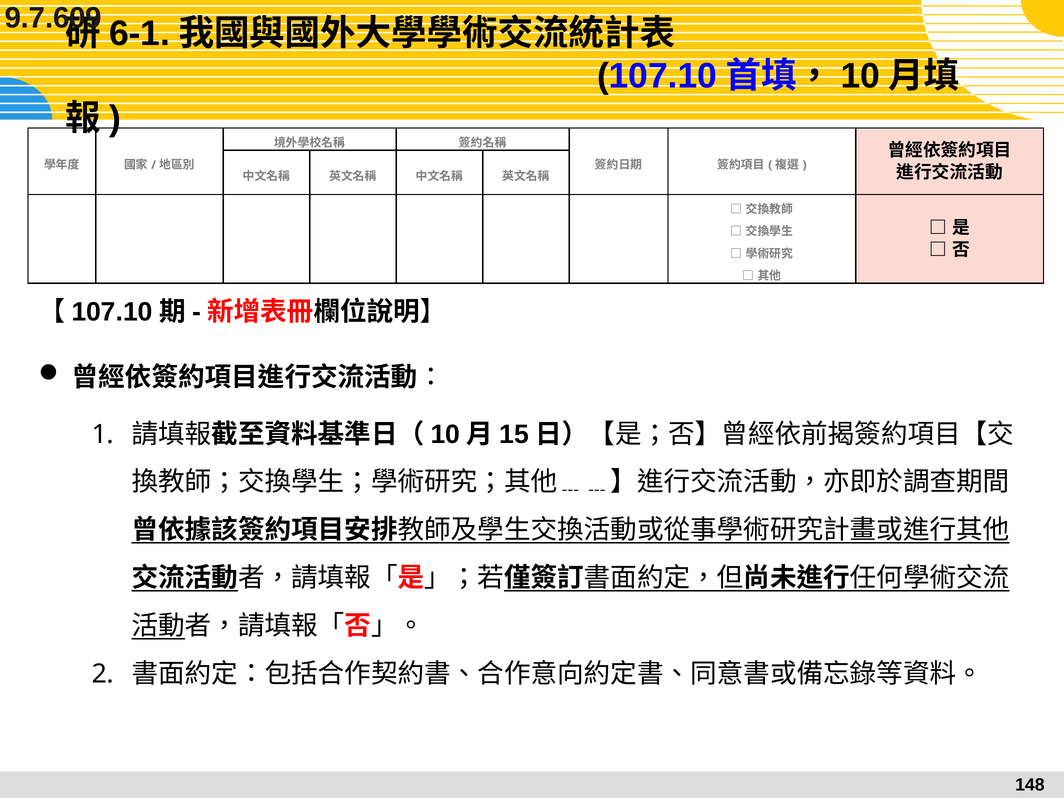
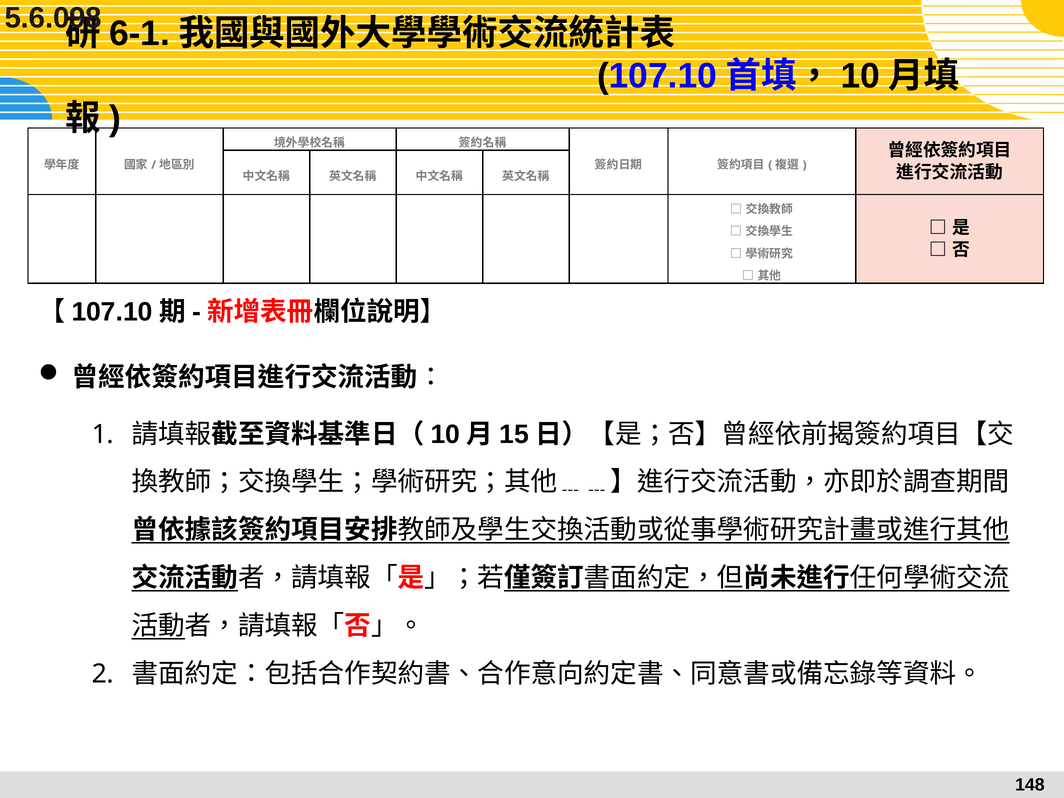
9.7.609: 9.7.609 -> 5.6.098
